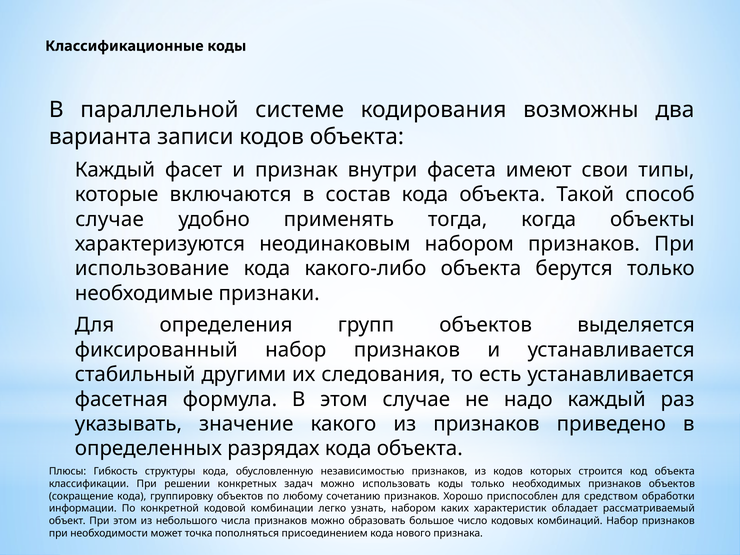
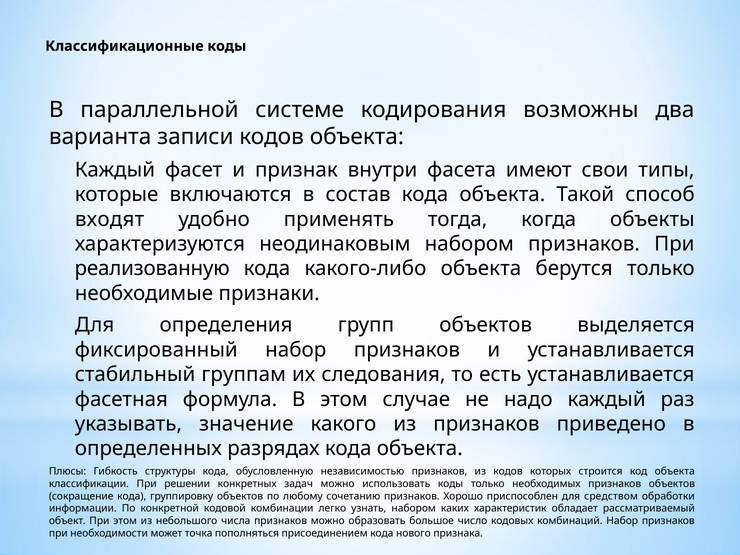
случае at (110, 219): случае -> входят
использование: использование -> реализованную
другими: другими -> группам
